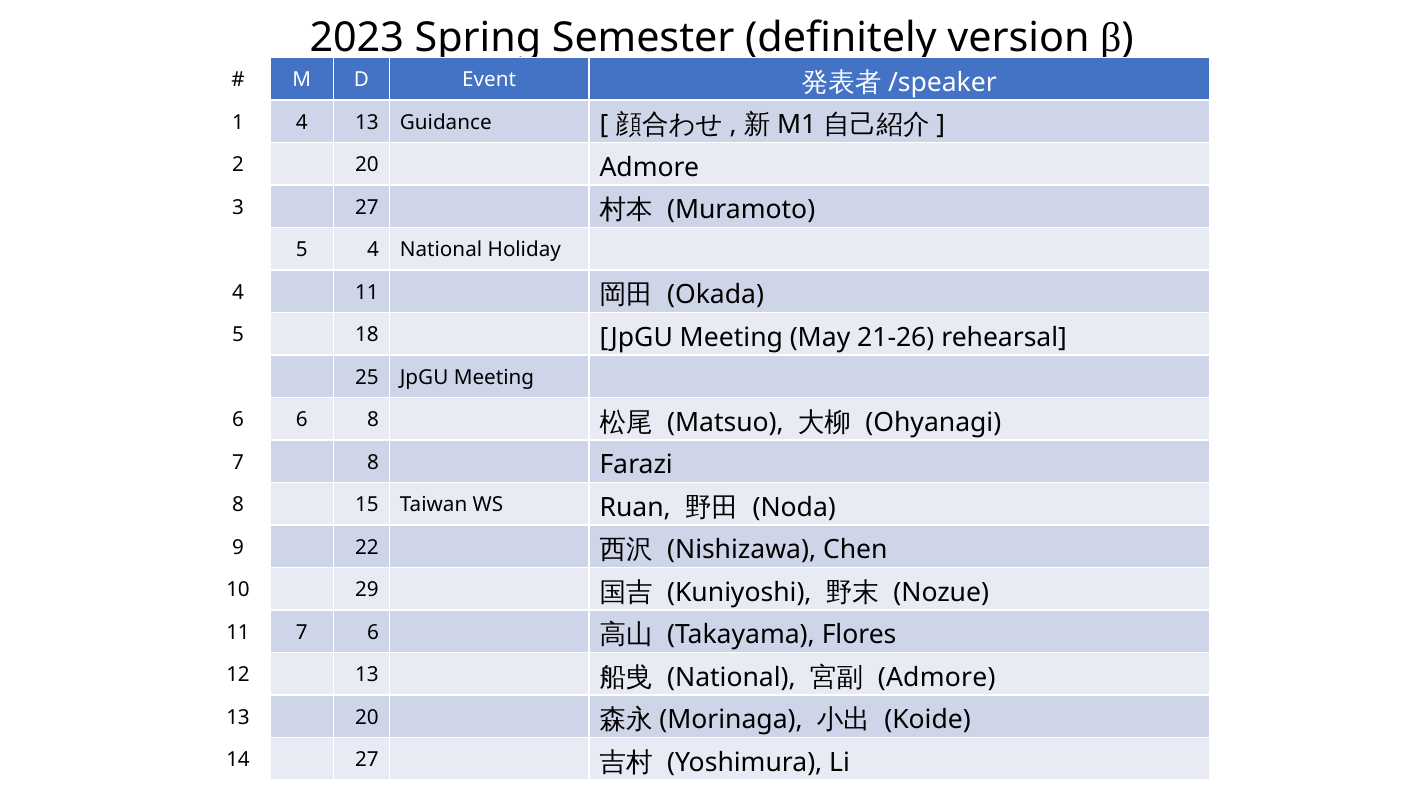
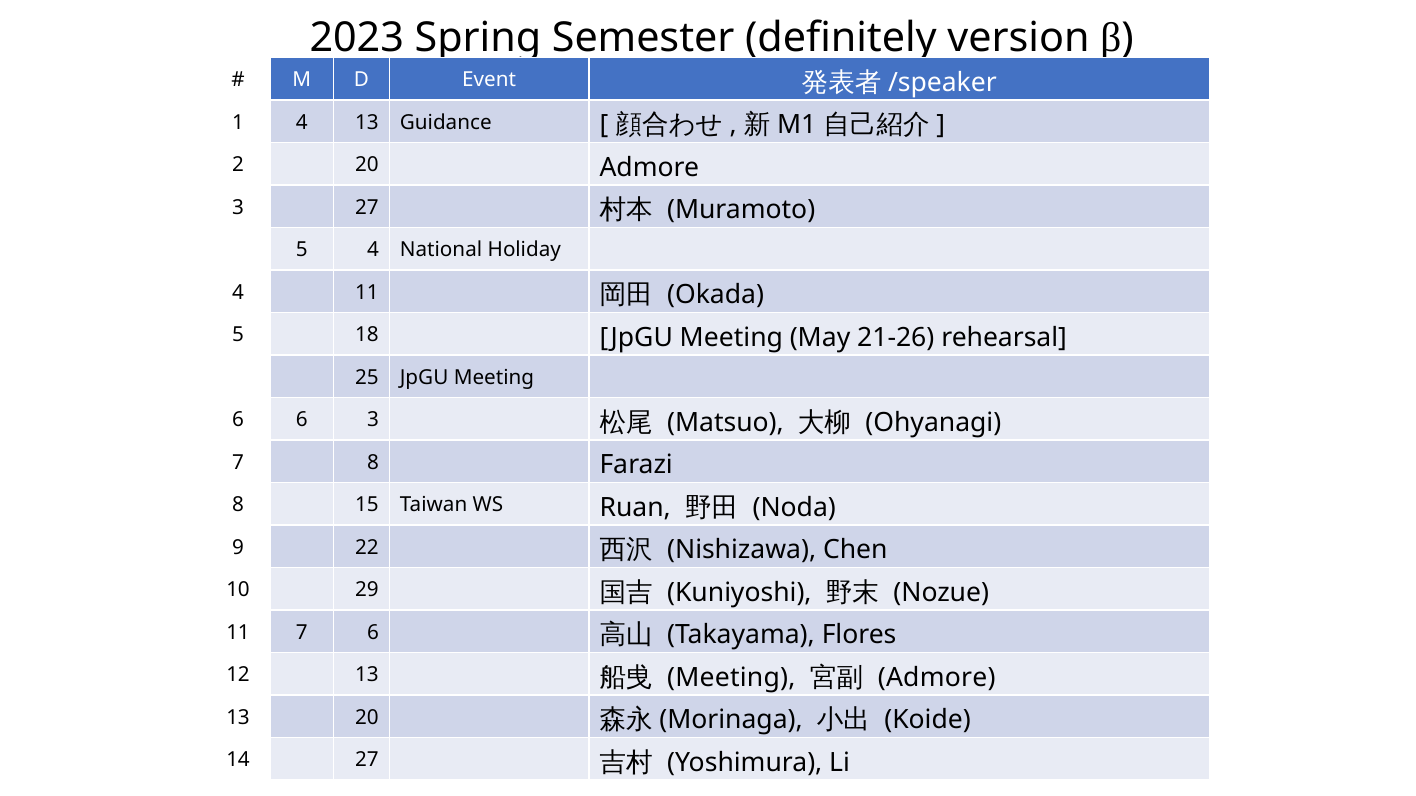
6 8: 8 -> 3
National at (731, 678): National -> Meeting
